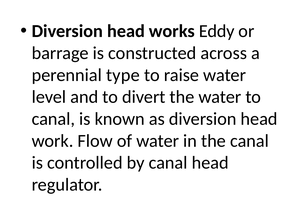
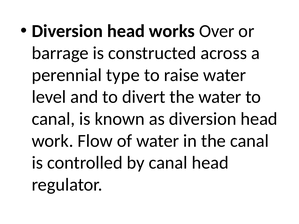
Eddy: Eddy -> Over
